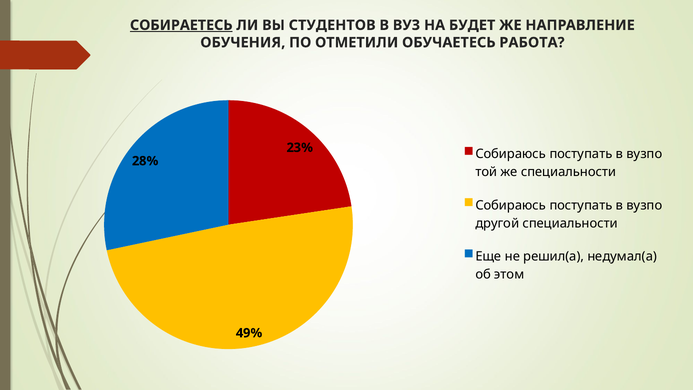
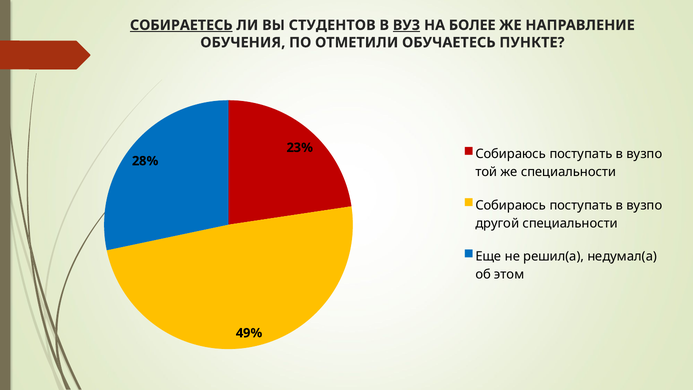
ВУЗ underline: none -> present
БУДЕТ: БУДЕТ -> БОЛЕЕ
РАБОТА: РАБОТА -> ПУНКТЕ
